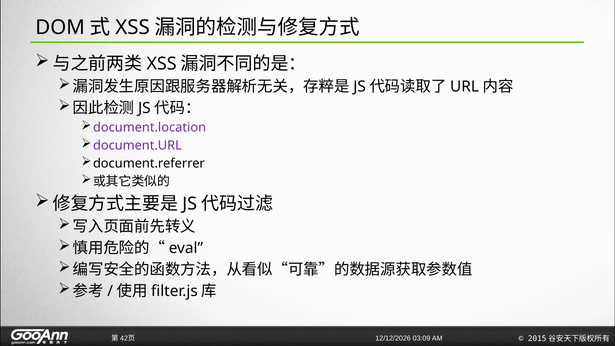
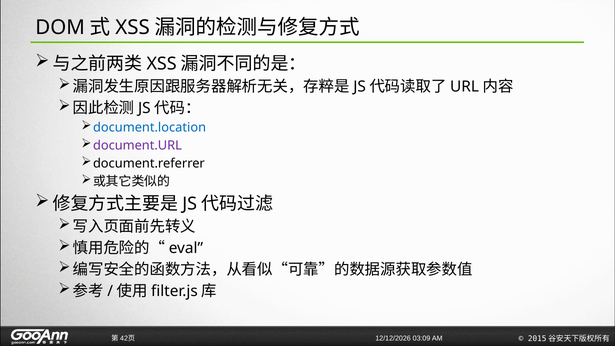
document.location colour: purple -> blue
